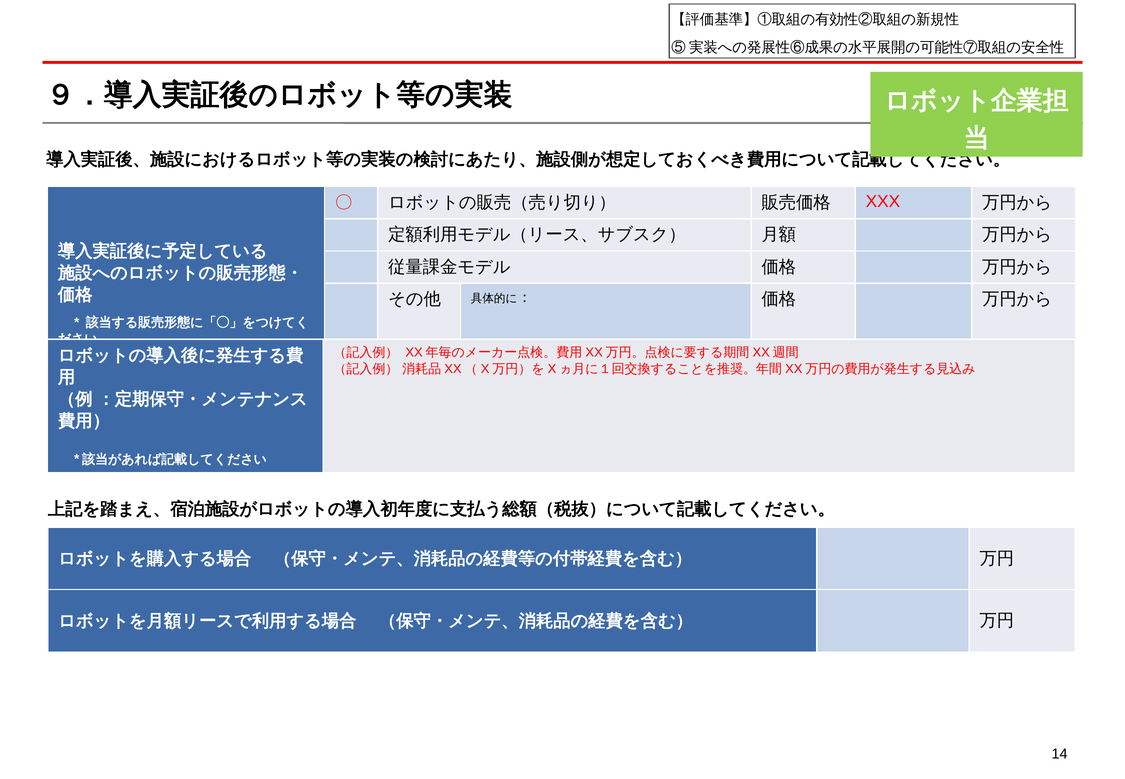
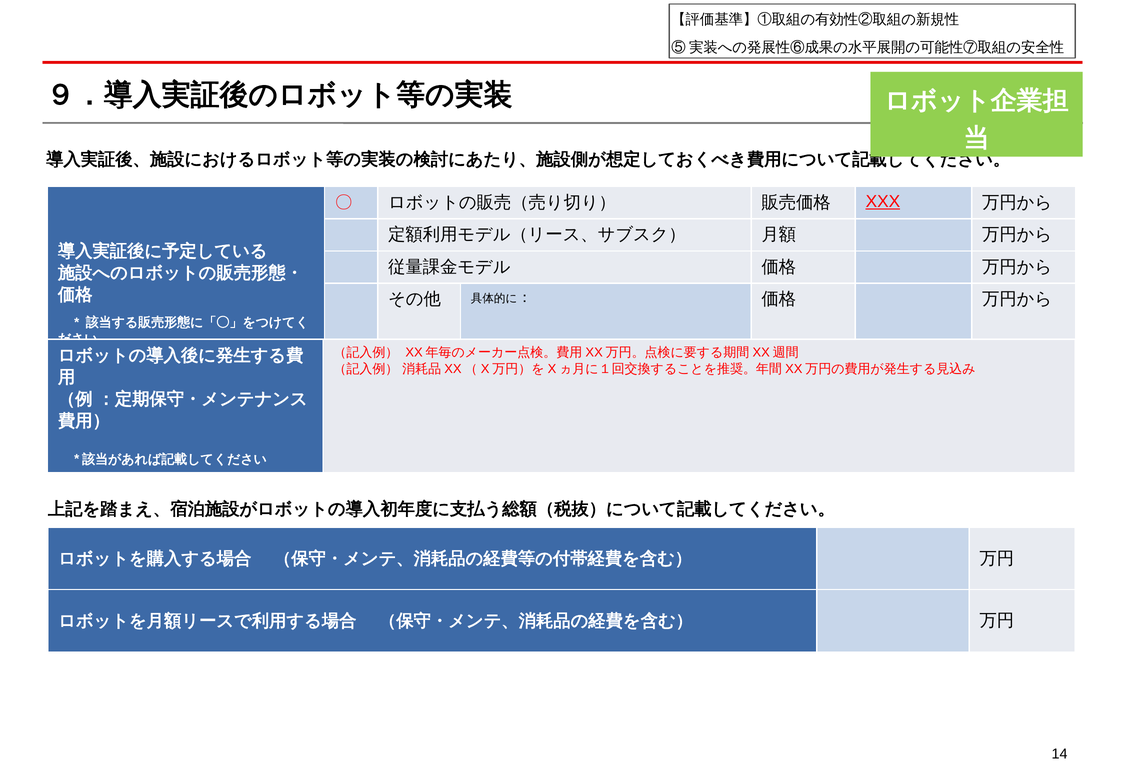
XXX underline: none -> present
